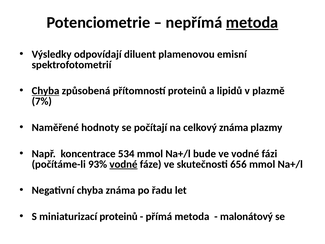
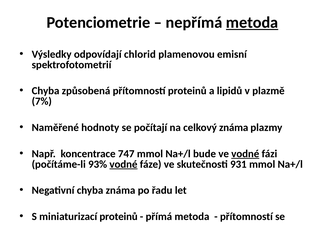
diluent: diluent -> chlorid
Chyba at (46, 91) underline: present -> none
534: 534 -> 747
vodné at (245, 154) underline: none -> present
656: 656 -> 931
malonátový at (246, 216): malonátový -> přítomností
